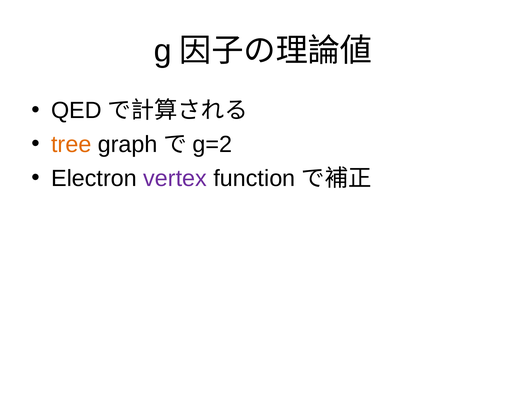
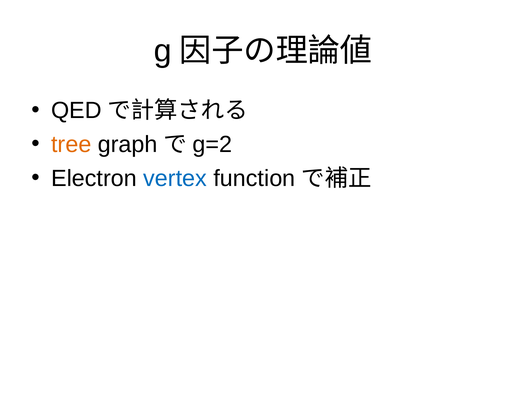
vertex colour: purple -> blue
